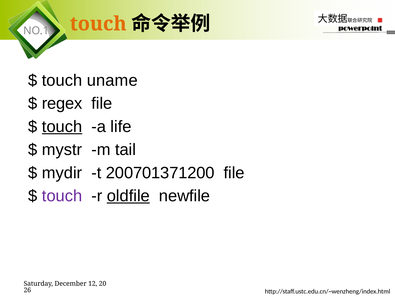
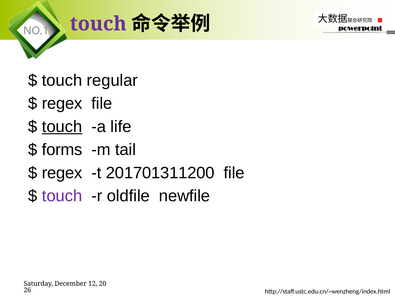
touch at (98, 24) colour: orange -> purple
uname: uname -> regular
mystr: mystr -> forms
mydir at (62, 172): mydir -> regex
200701371200: 200701371200 -> 201701311200
oldfile underline: present -> none
